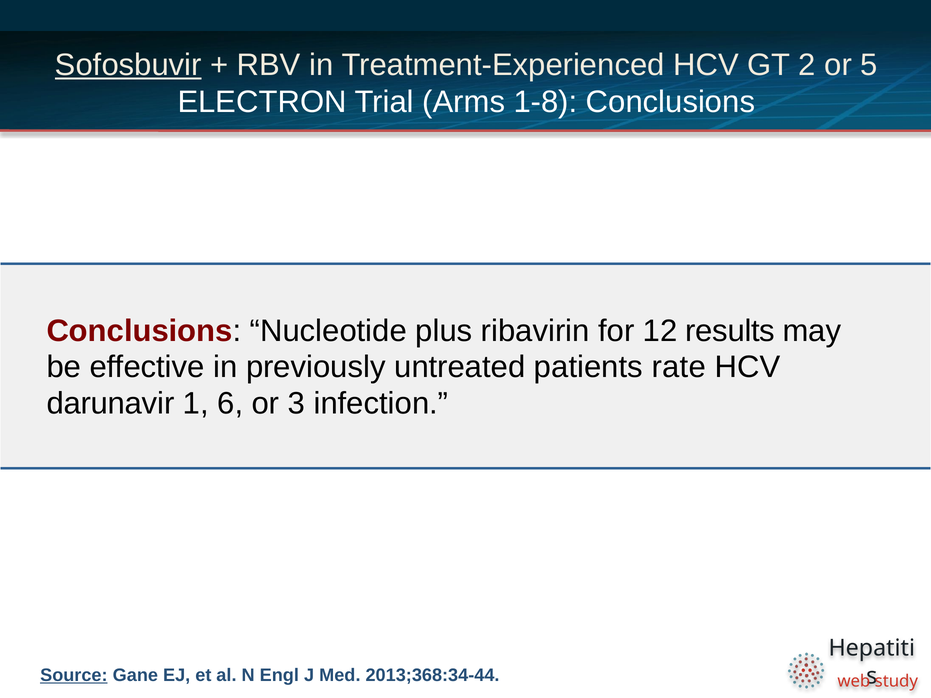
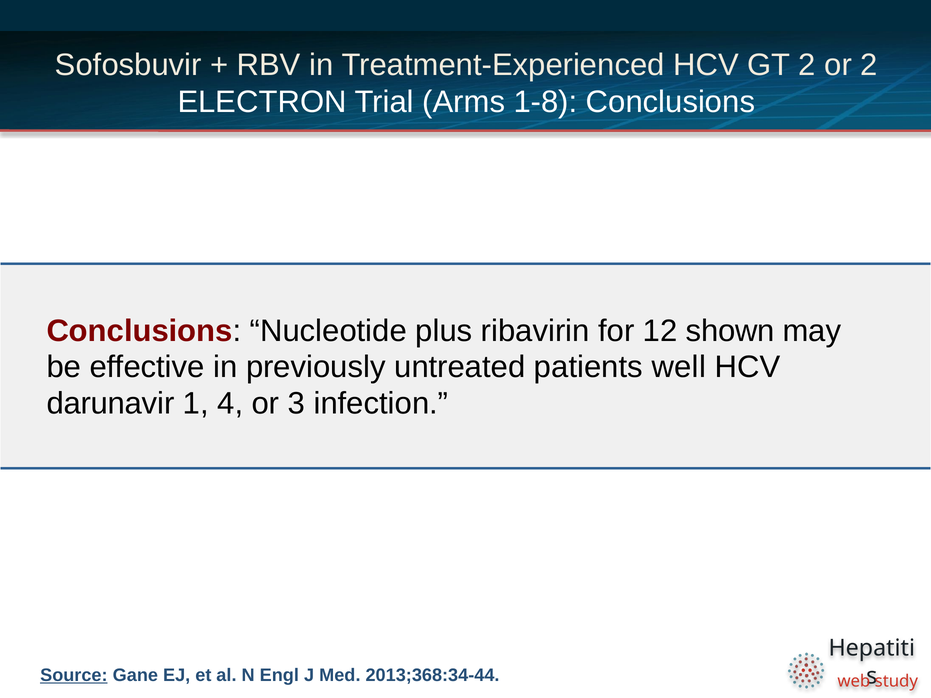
Sofosbuvir underline: present -> none
or 5: 5 -> 2
results: results -> shown
rate: rate -> well
6: 6 -> 4
